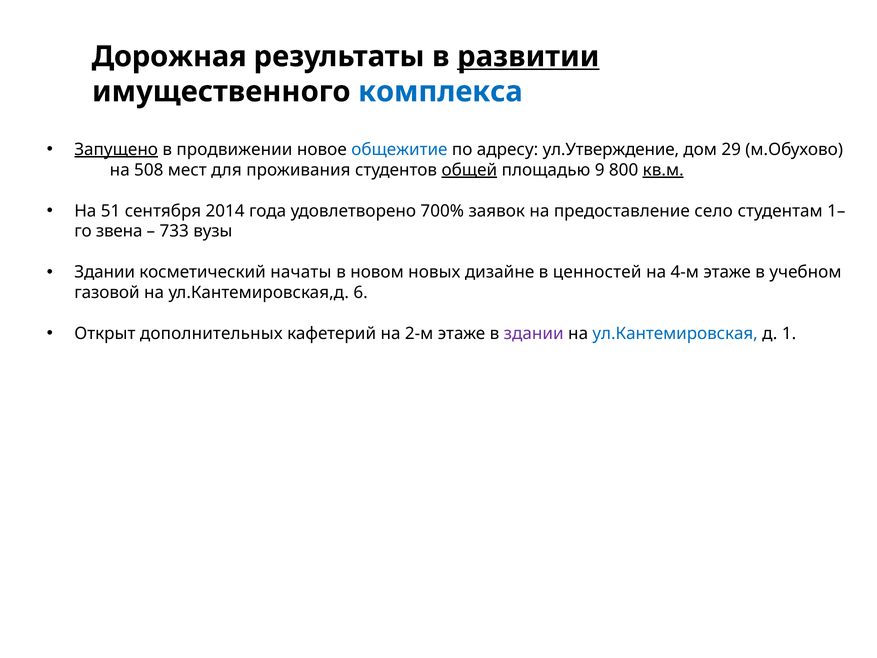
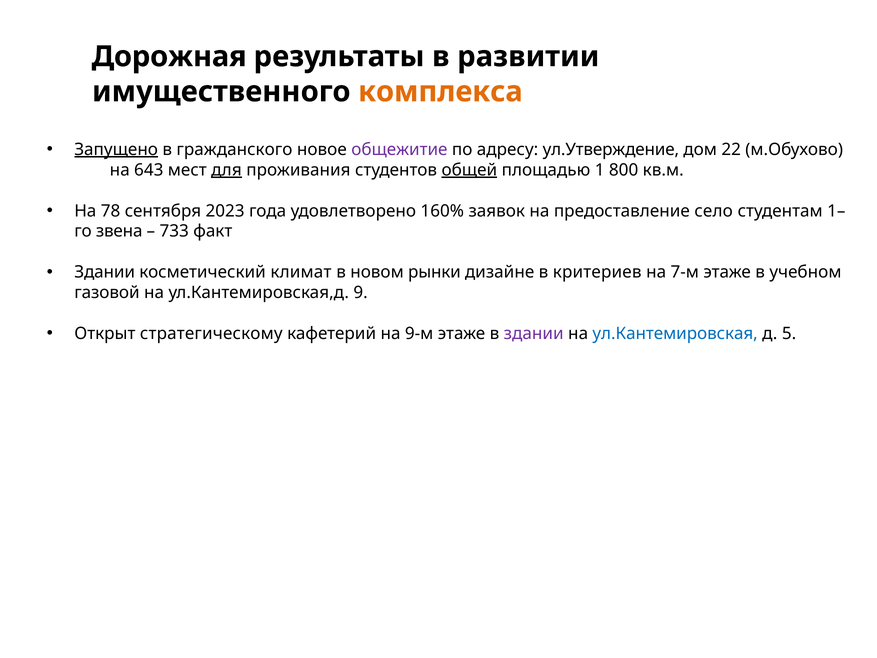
развитии underline: present -> none
комплекса colour: blue -> orange
продвижении: продвижении -> гражданского
общежитие colour: blue -> purple
29: 29 -> 22
508: 508 -> 643
для underline: none -> present
9: 9 -> 1
кв.м underline: present -> none
51: 51 -> 78
2014: 2014 -> 2023
700%: 700% -> 160%
вузы: вузы -> факт
начаты: начаты -> климат
новых: новых -> рынки
ценностей: ценностей -> критериев
4-м: 4-м -> 7-м
6: 6 -> 9
дополнительных: дополнительных -> стратегическому
2-м: 2-м -> 9-м
1: 1 -> 5
